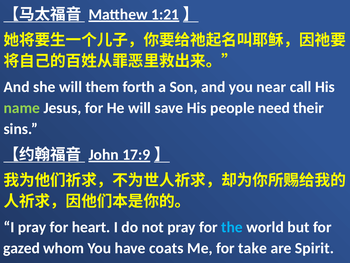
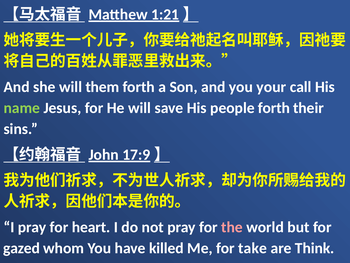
near: near -> your
people need: need -> forth
the colour: light blue -> pink
coats: coats -> killed
Spirit: Spirit -> Think
